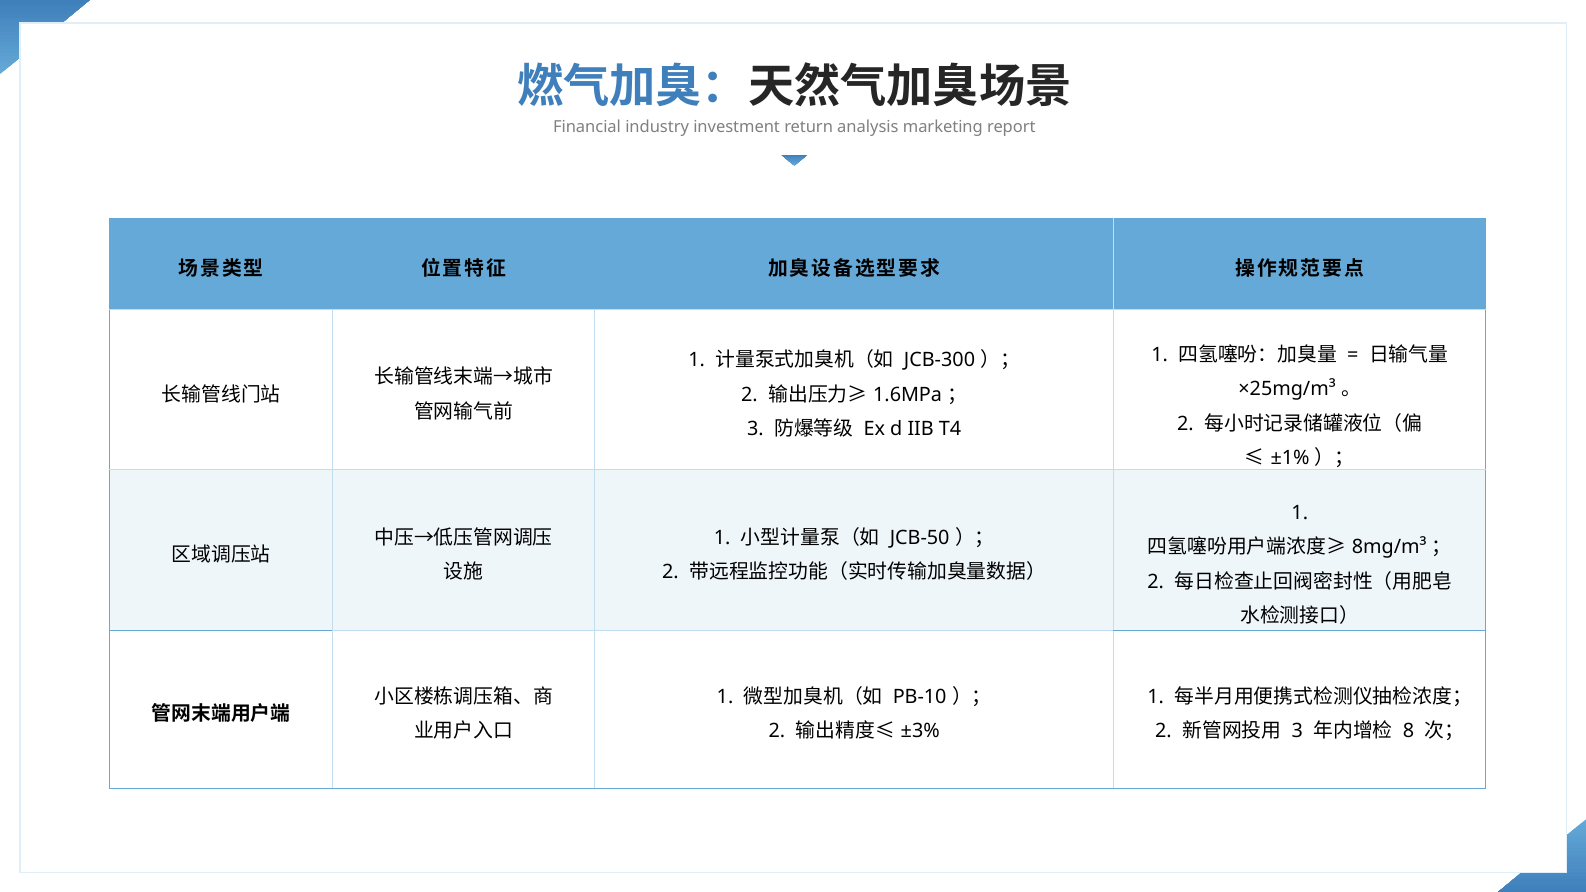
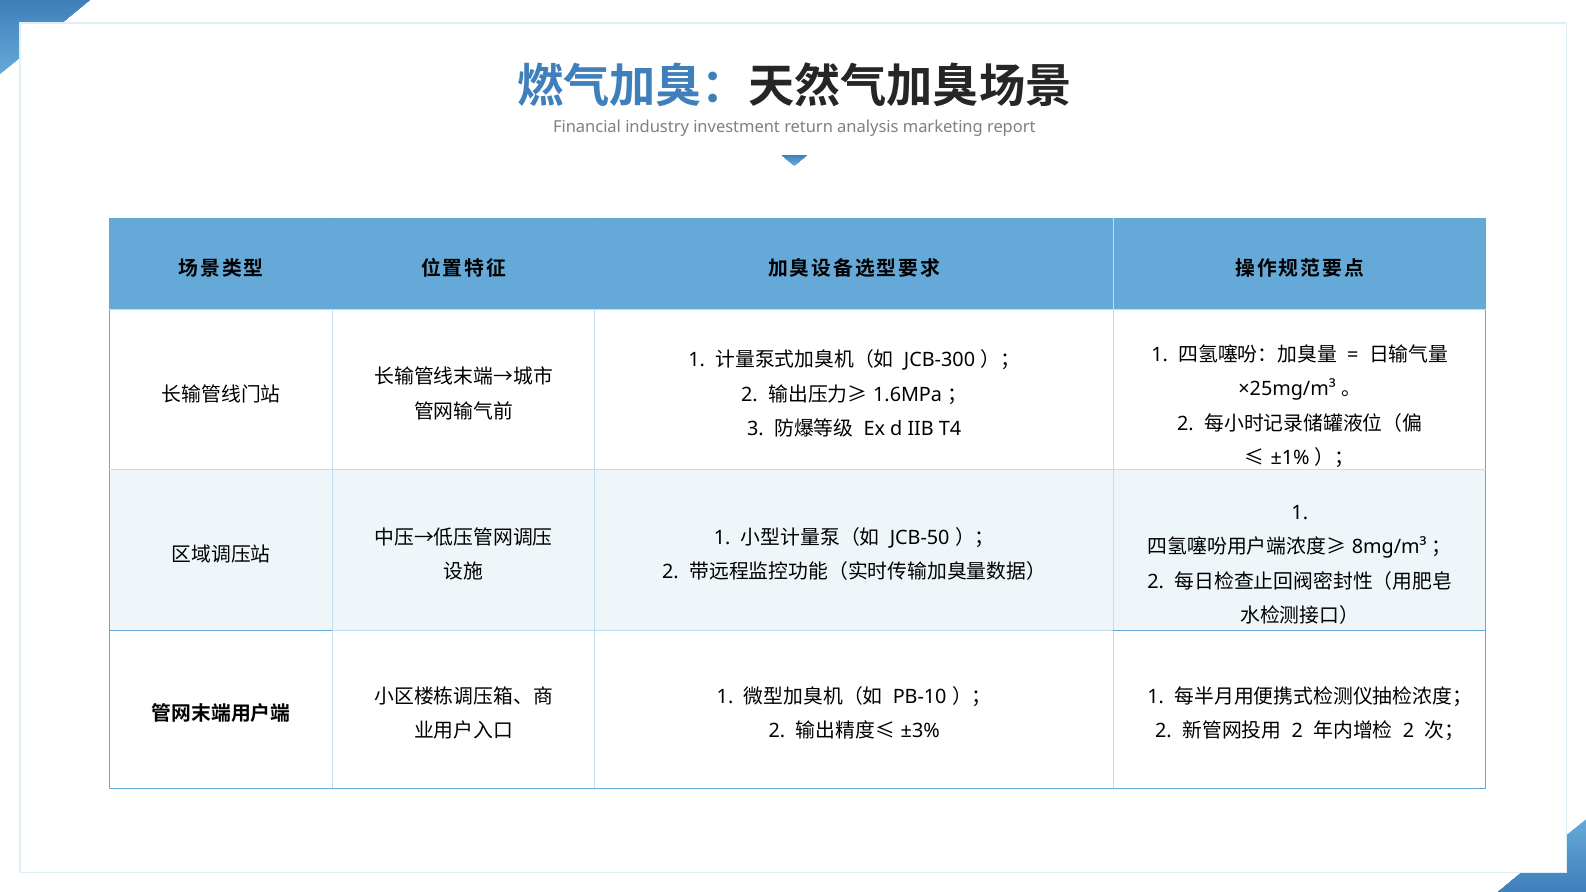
3 at (1297, 731): 3 -> 2
8 at (1408, 731): 8 -> 2
